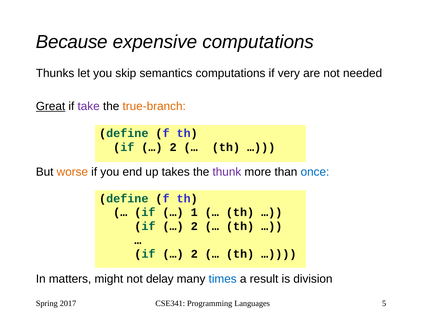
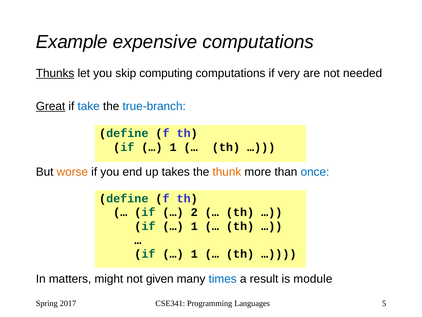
Because: Because -> Example
Thunks underline: none -> present
semantics: semantics -> computing
take colour: purple -> blue
true-branch colour: orange -> blue
2 at (173, 147): 2 -> 1
thunk colour: purple -> orange
1: 1 -> 2
2 at (194, 226): 2 -> 1
2 at (194, 254): 2 -> 1
delay: delay -> given
division: division -> module
